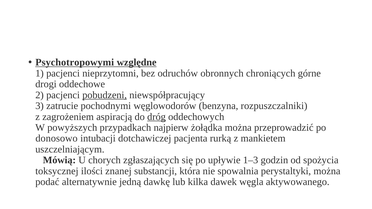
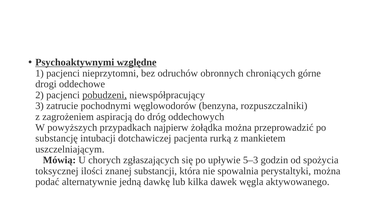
Psychotropowymi: Psychotropowymi -> Psychoaktywnymi
dróg underline: present -> none
donosowo: donosowo -> substancję
1–3: 1–3 -> 5–3
